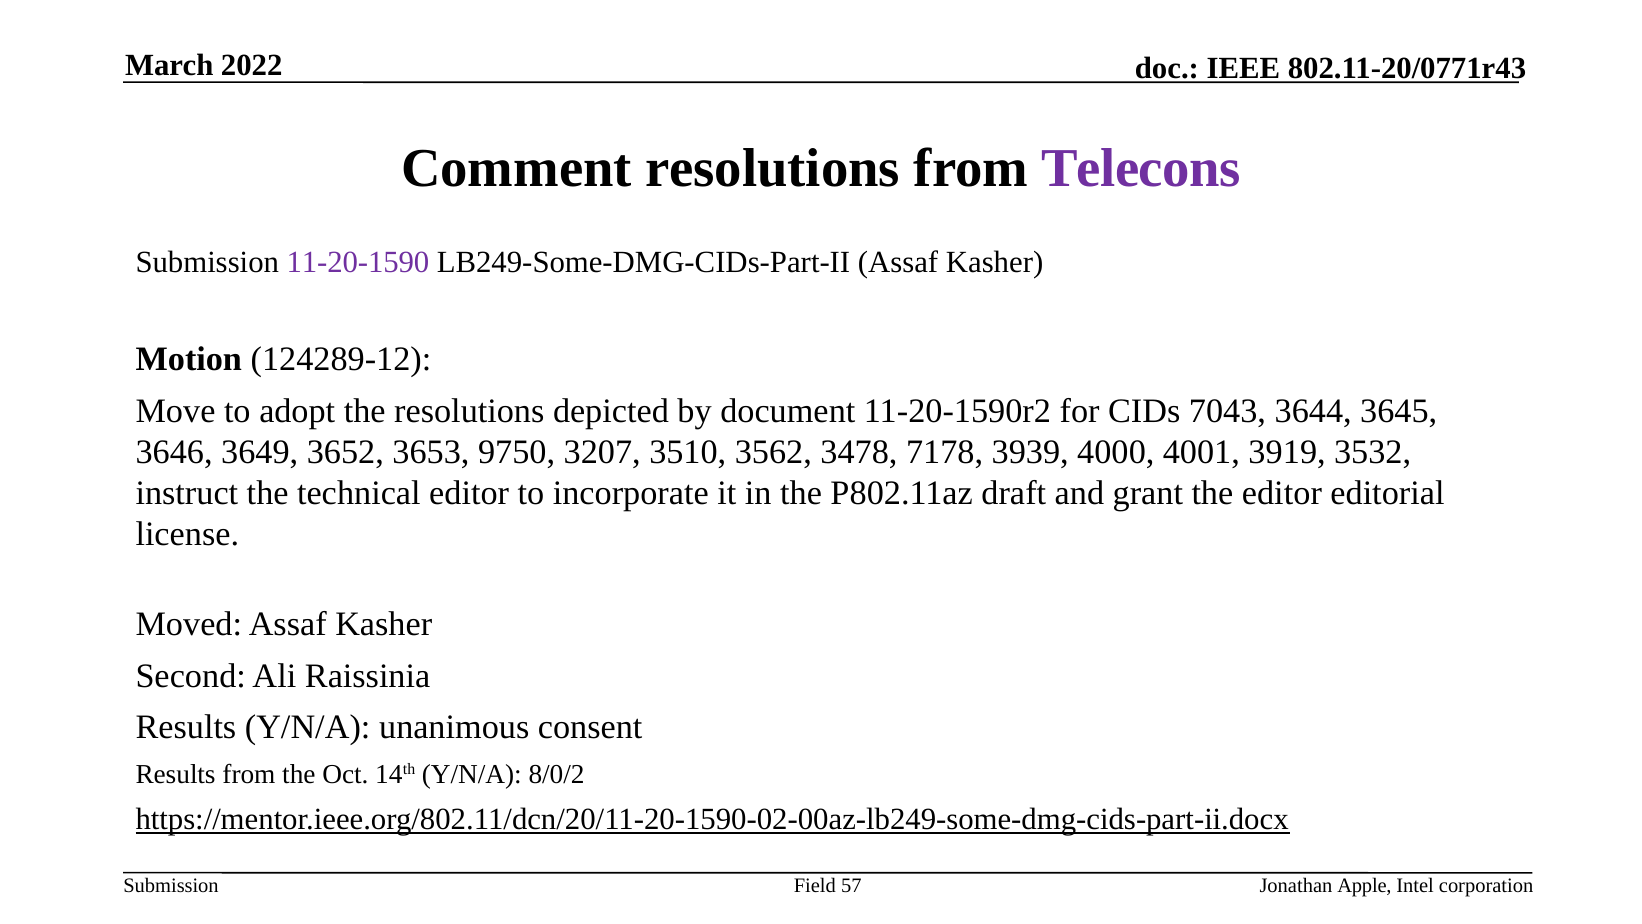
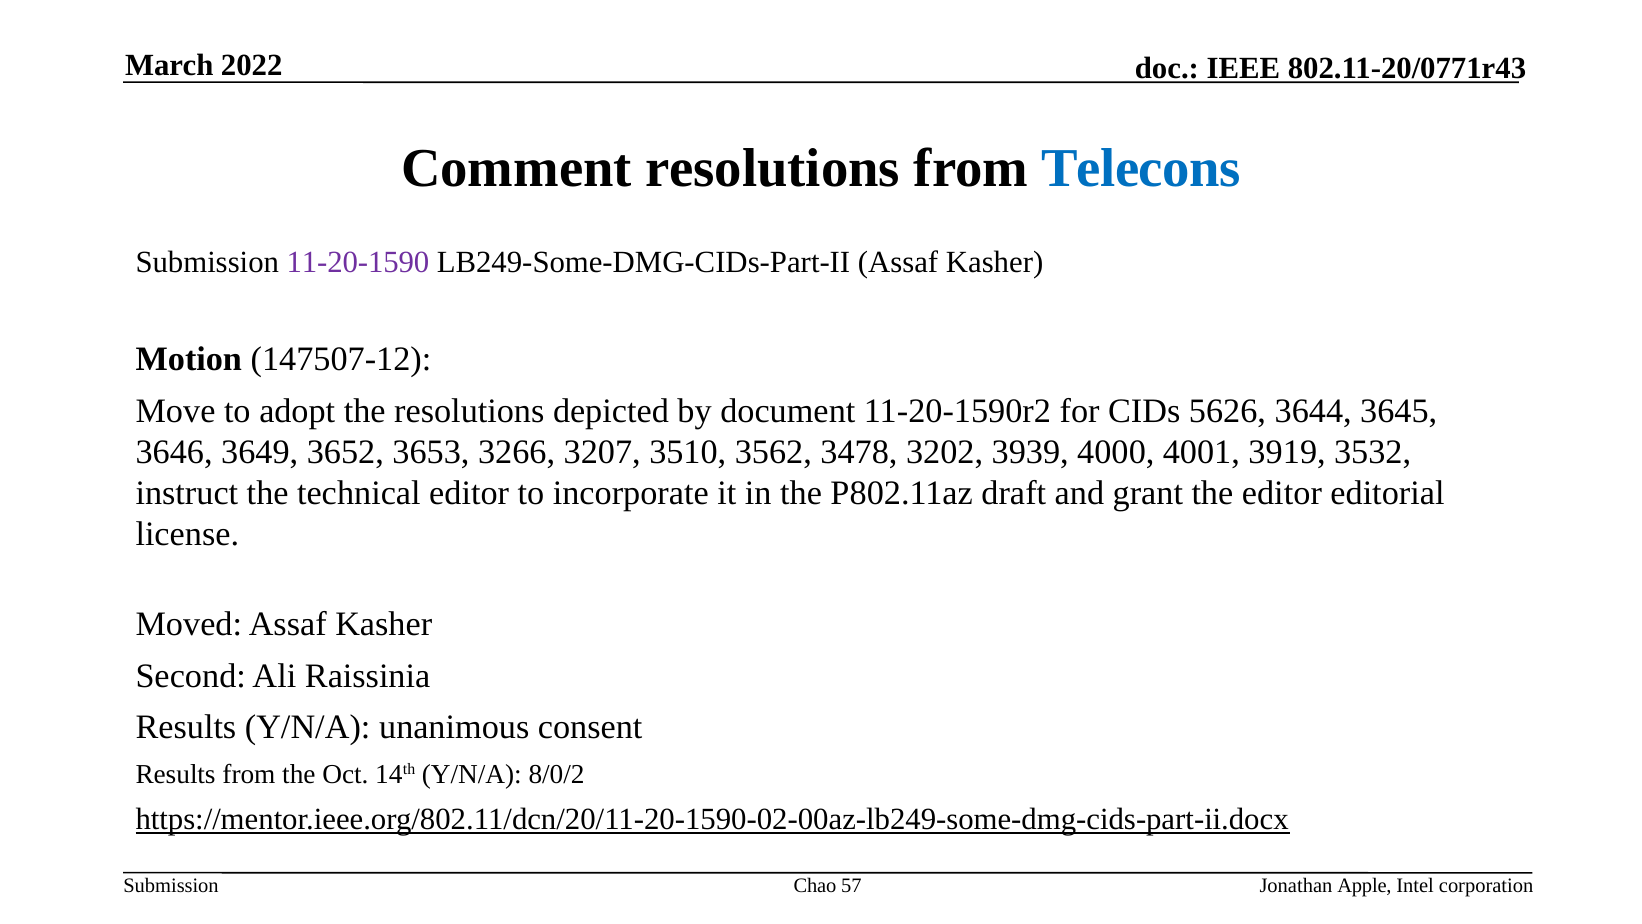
Telecons colour: purple -> blue
124289-12: 124289-12 -> 147507-12
7043: 7043 -> 5626
9750: 9750 -> 3266
7178: 7178 -> 3202
Field: Field -> Chao
